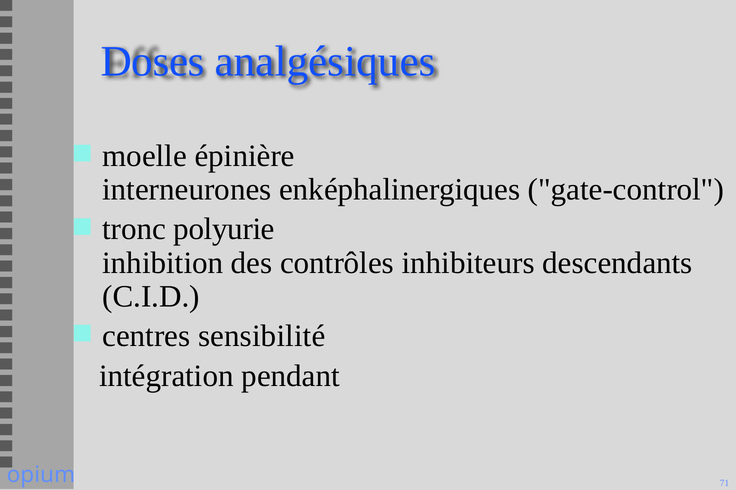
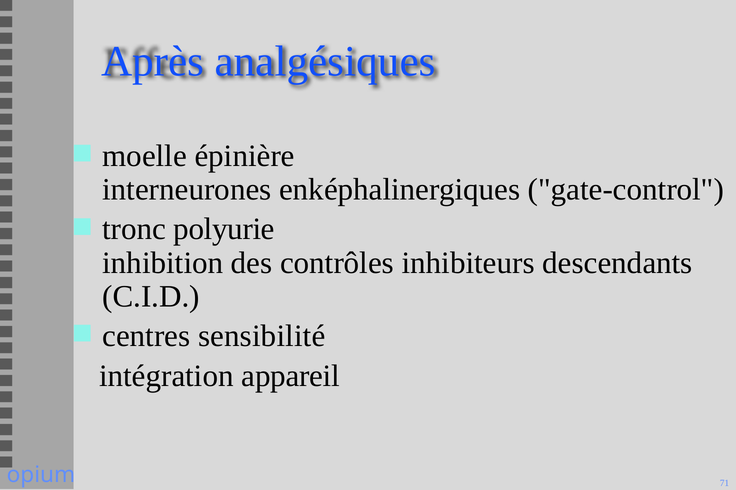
Doses: Doses -> Après
pendant: pendant -> appareil
